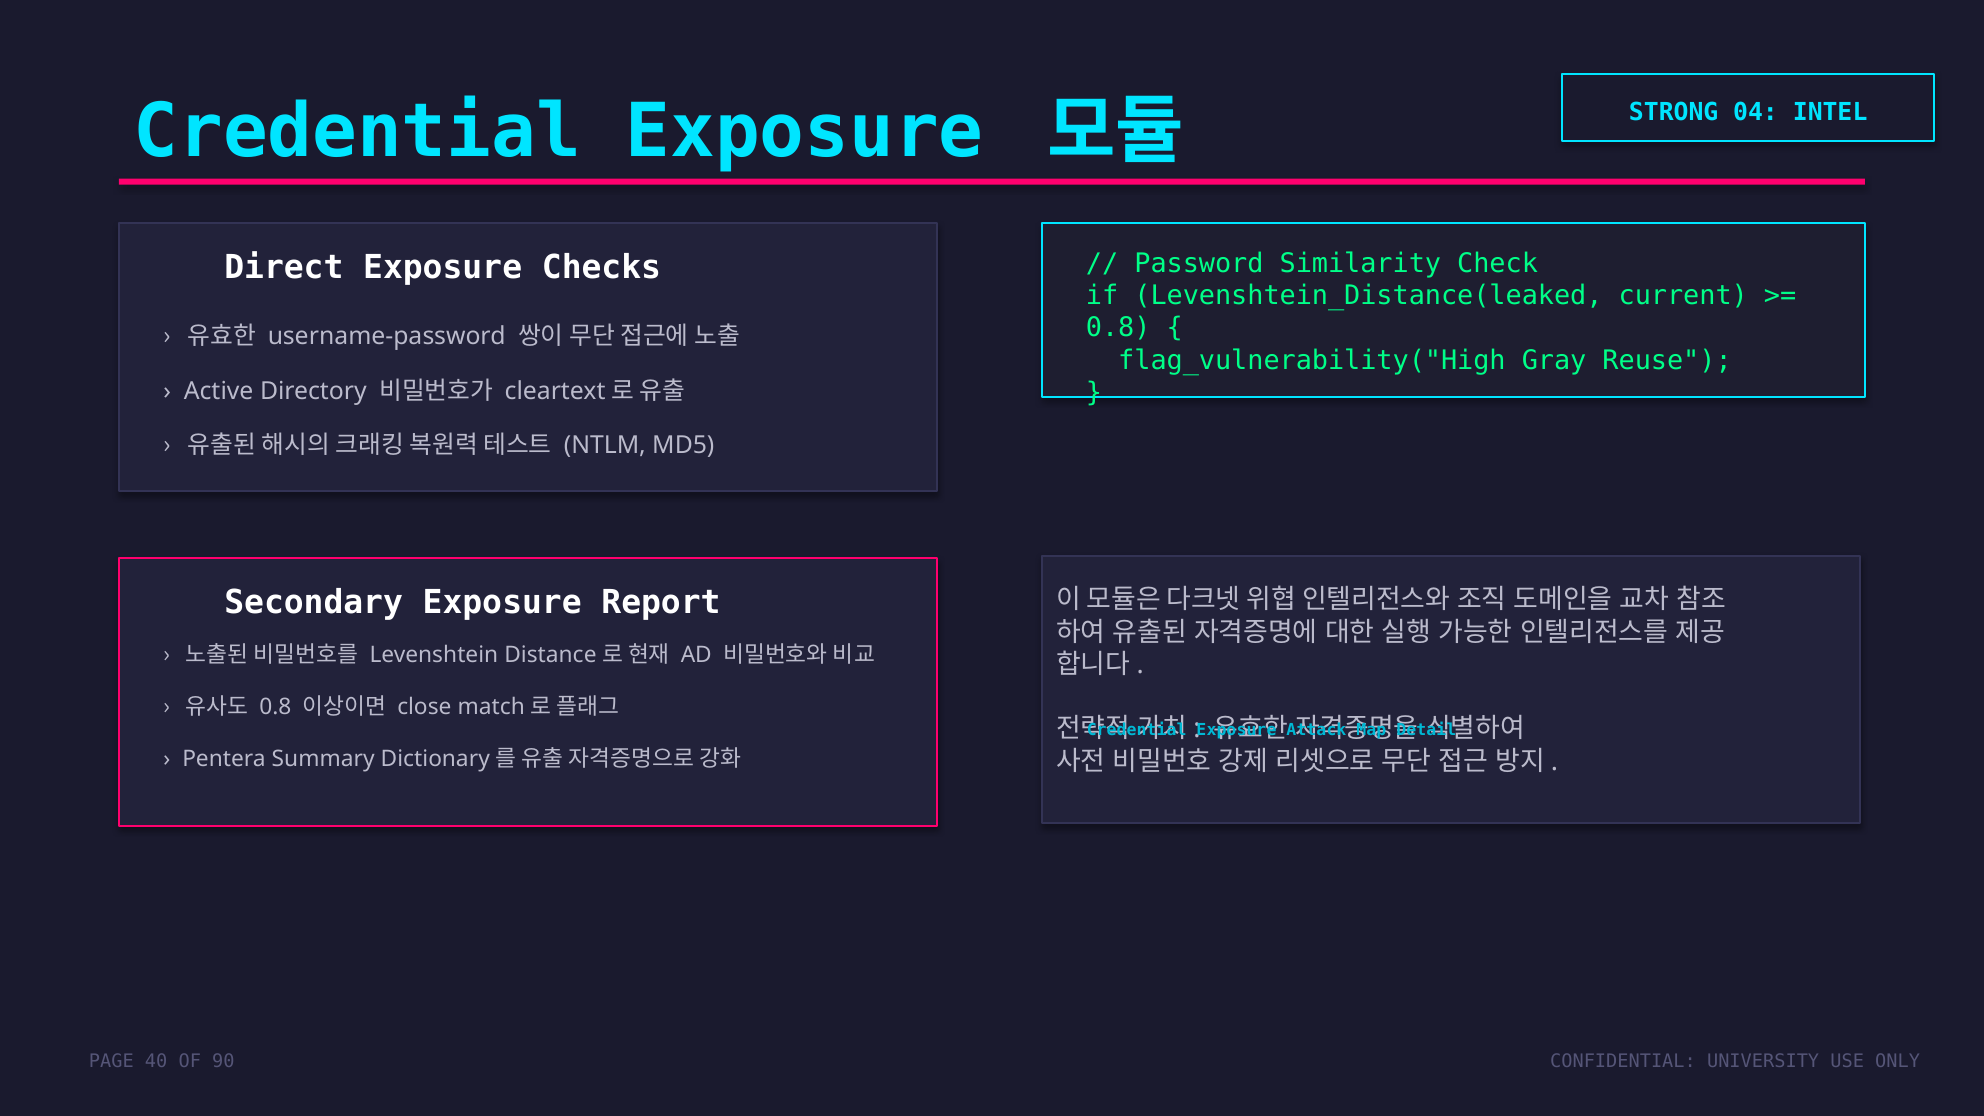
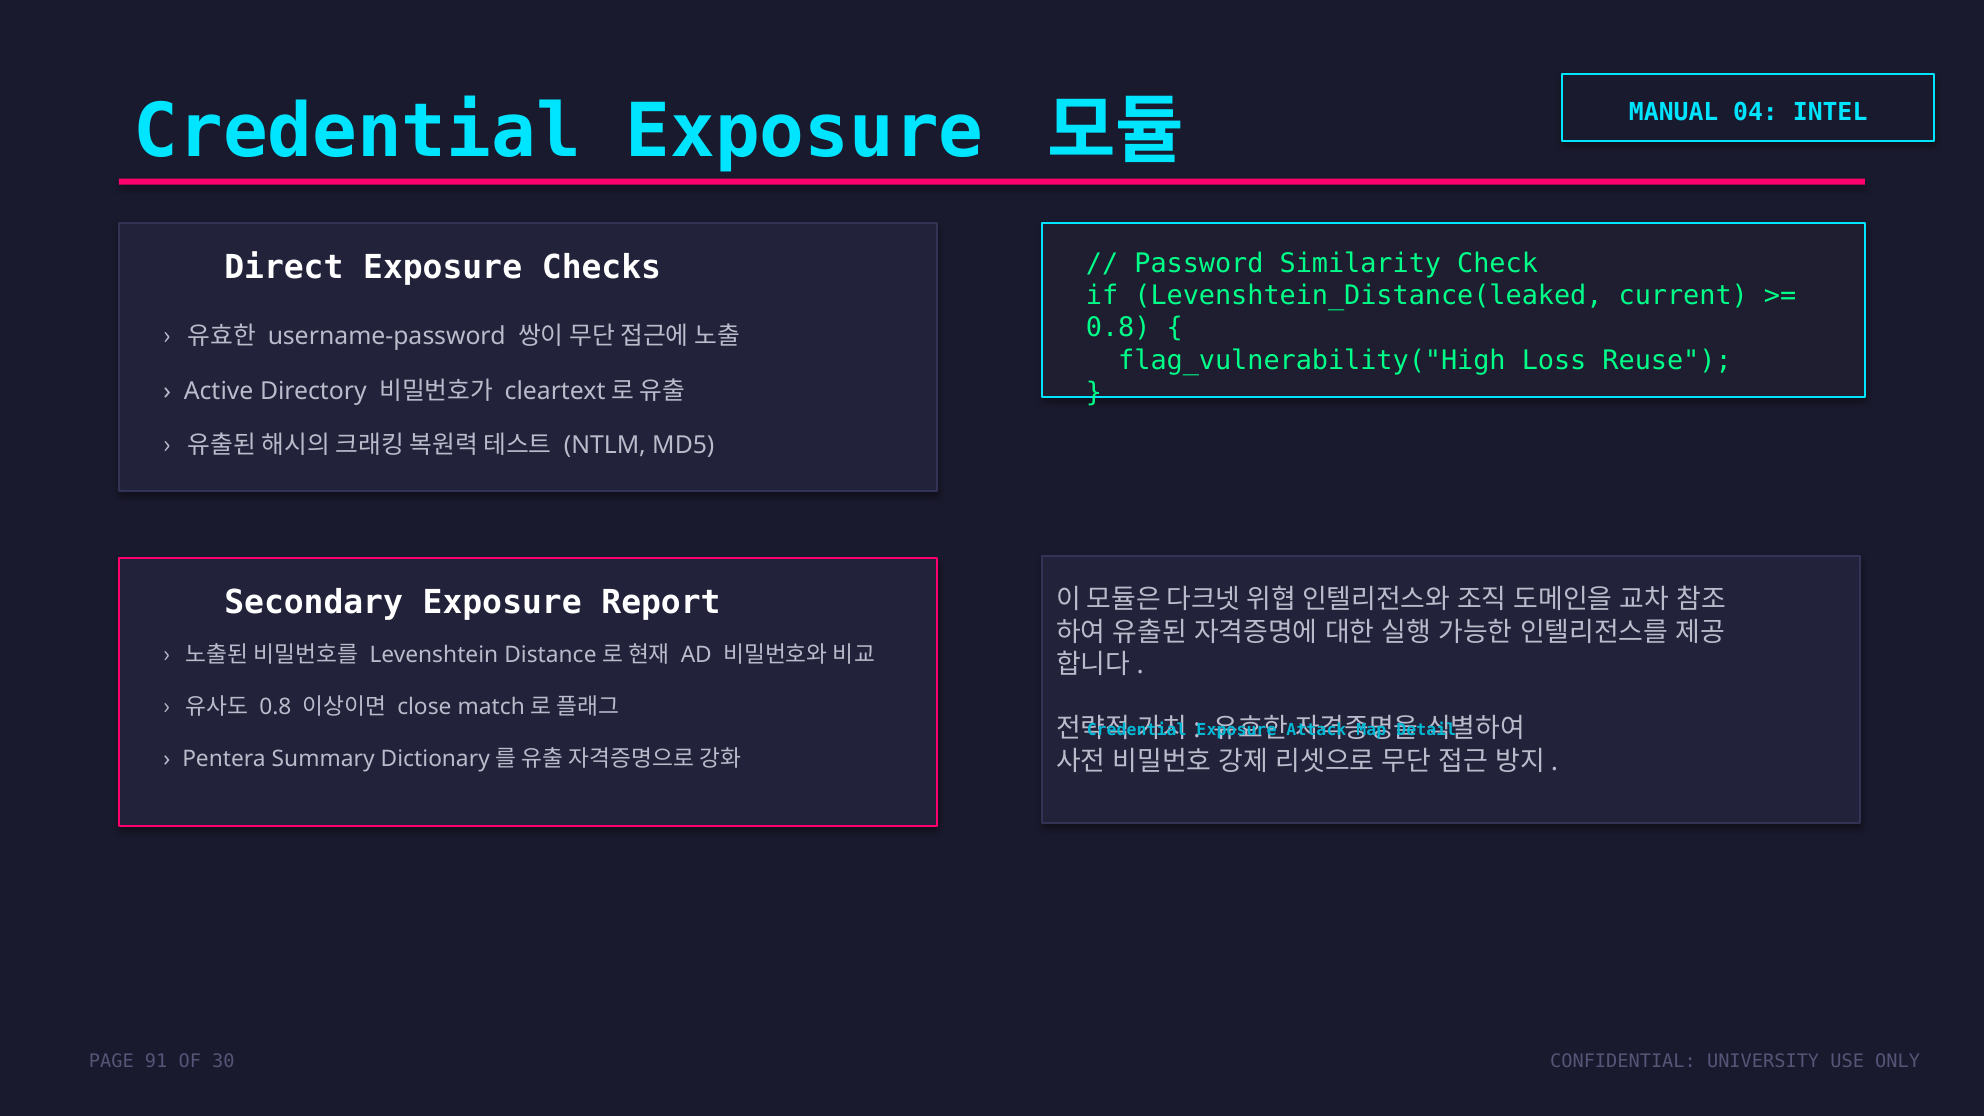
STRONG: STRONG -> MANUAL
Gray: Gray -> Loss
40: 40 -> 91
90: 90 -> 30
